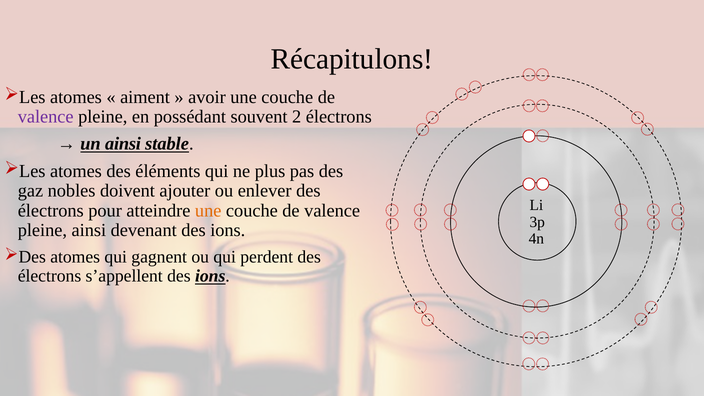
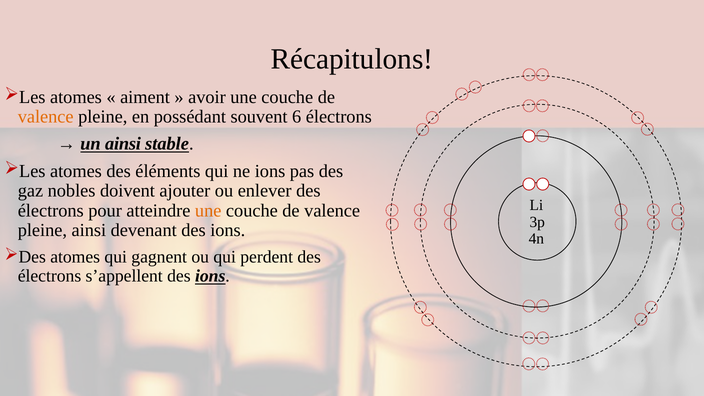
valence at (46, 117) colour: purple -> orange
2: 2 -> 6
ne plus: plus -> ions
